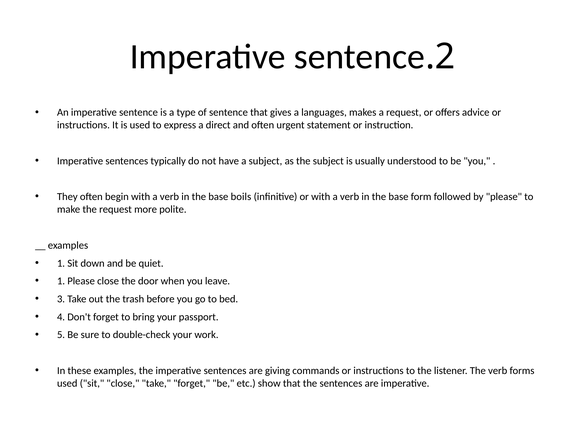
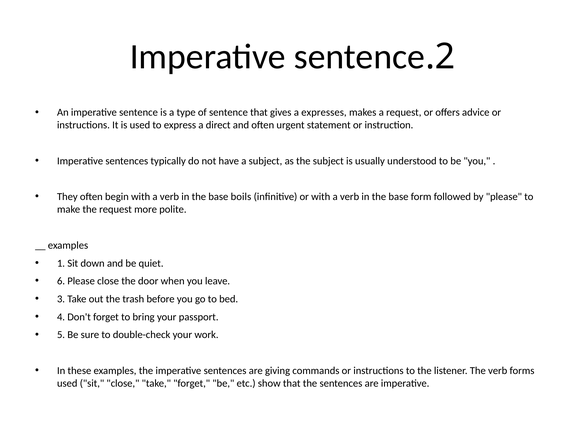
languages: languages -> expresses
1 at (61, 281): 1 -> 6
